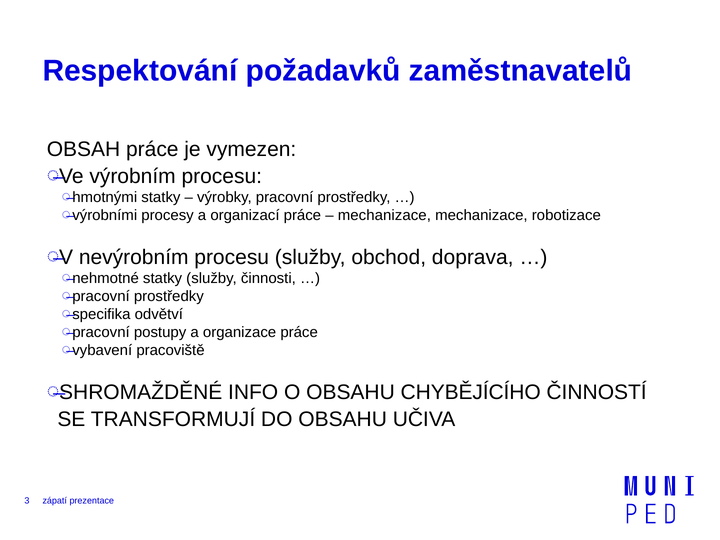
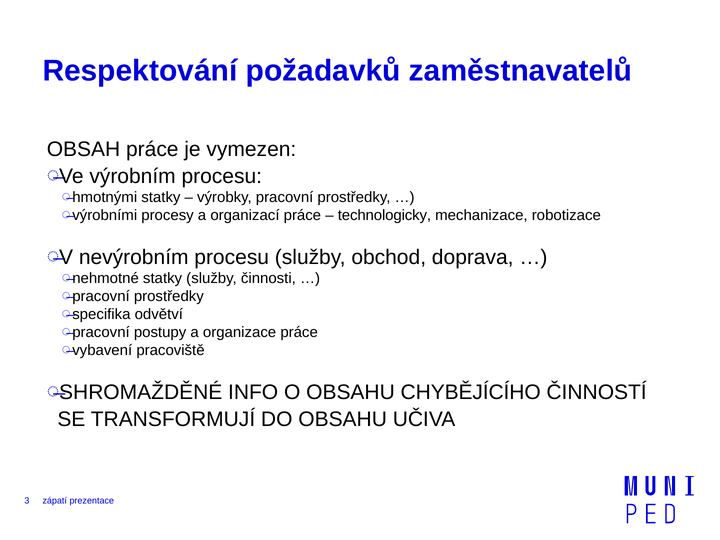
mechanizace at (384, 215): mechanizace -> technologicky
